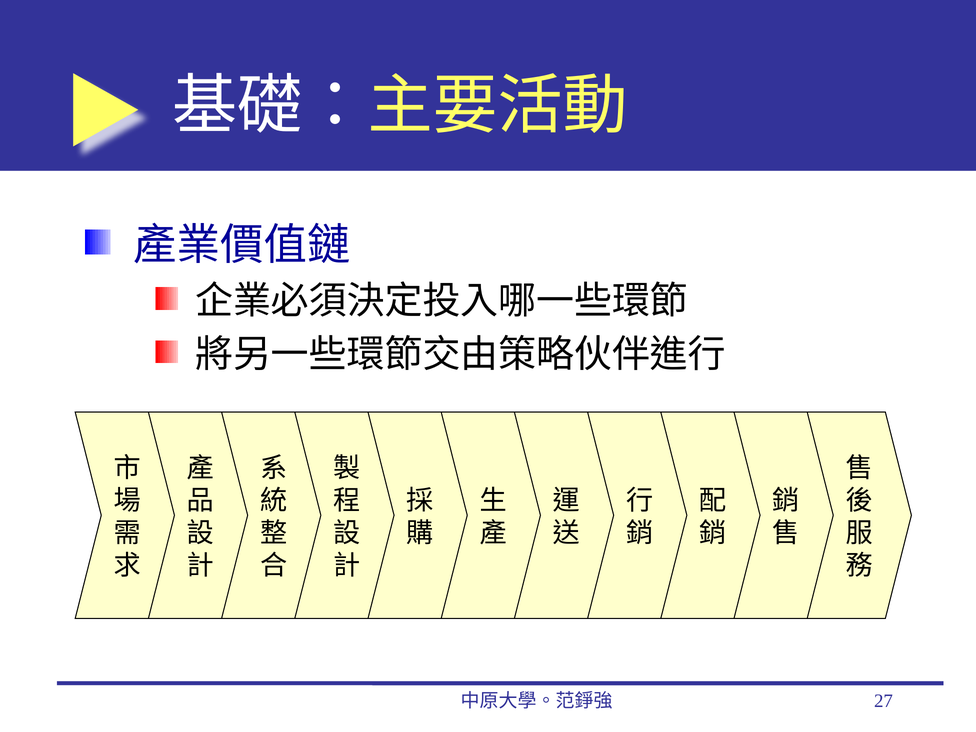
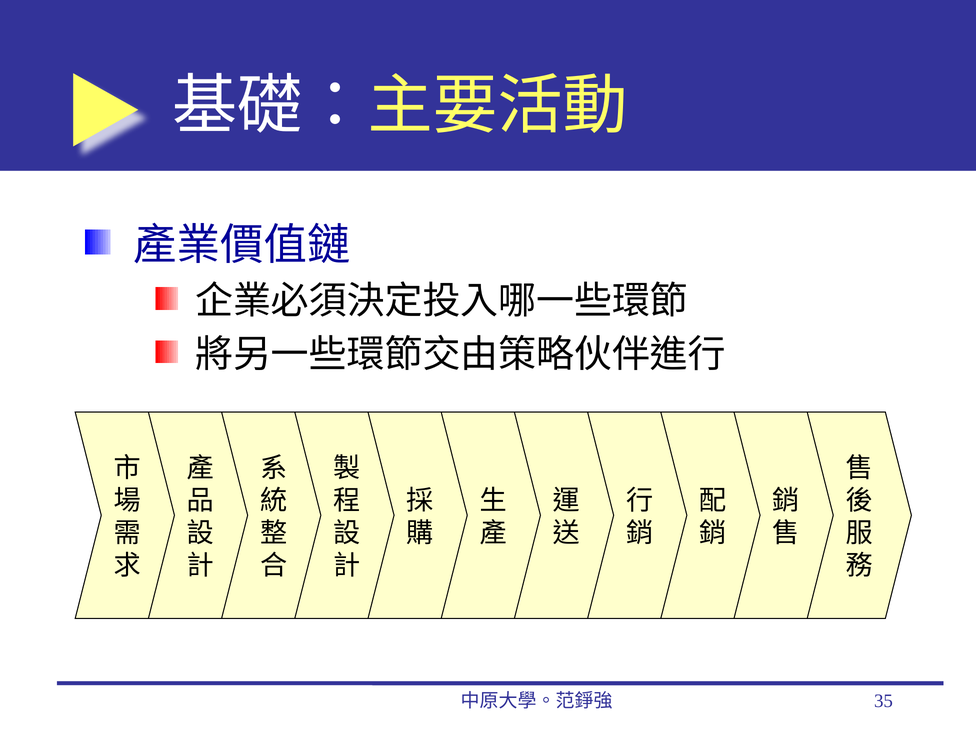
27: 27 -> 35
